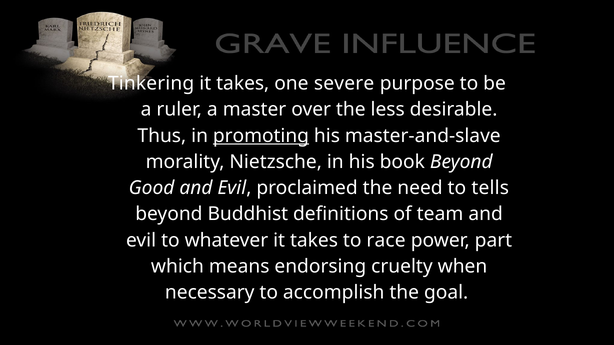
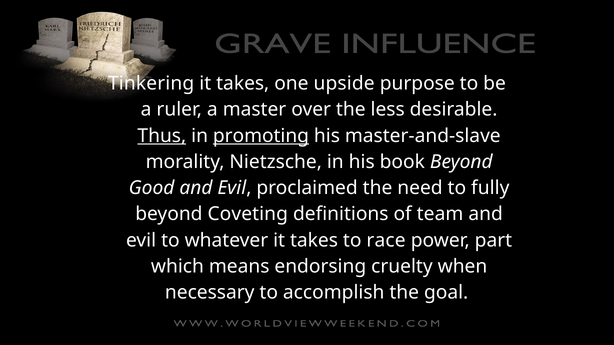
severe: severe -> upside
Thus underline: none -> present
tells: tells -> fully
Buddhist: Buddhist -> Coveting
